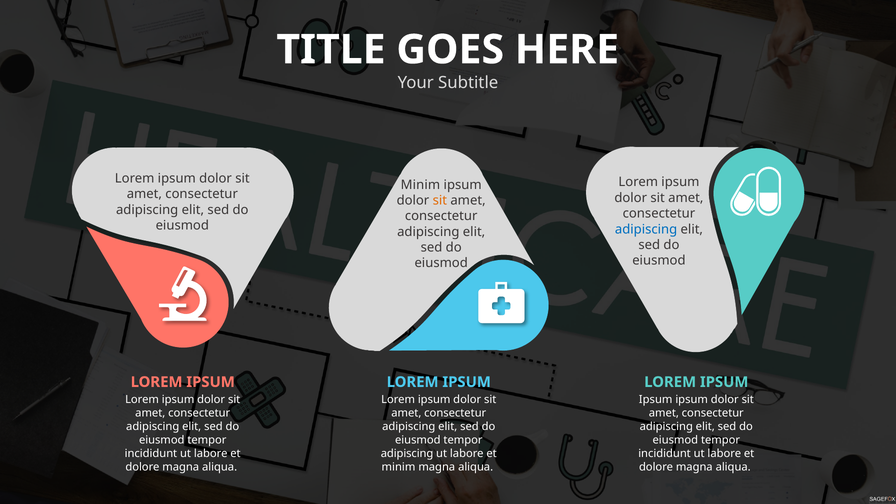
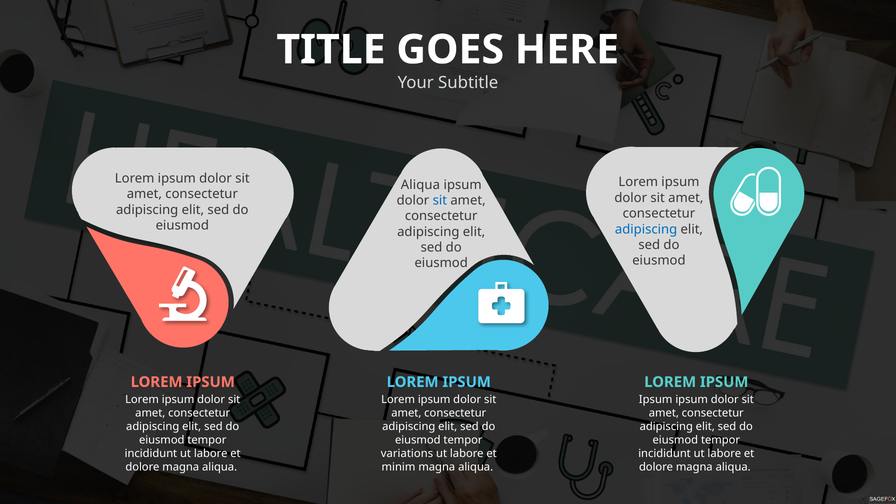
Minim at (420, 185): Minim -> Aliqua
sit at (440, 200) colour: orange -> blue
adipiscing at (407, 453): adipiscing -> variations
